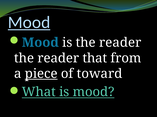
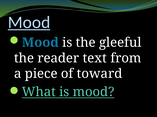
is the reader: reader -> gleeful
that: that -> text
piece underline: present -> none
